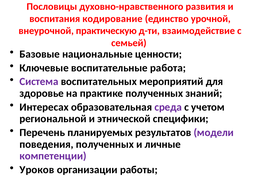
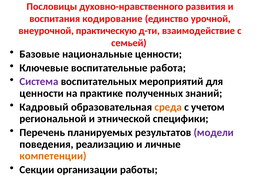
здоровье at (42, 93): здоровье -> ценности
Интересах: Интересах -> Кадровый
среда colour: purple -> orange
поведения полученных: полученных -> реализацию
компетенции colour: purple -> orange
Уроков: Уроков -> Секции
